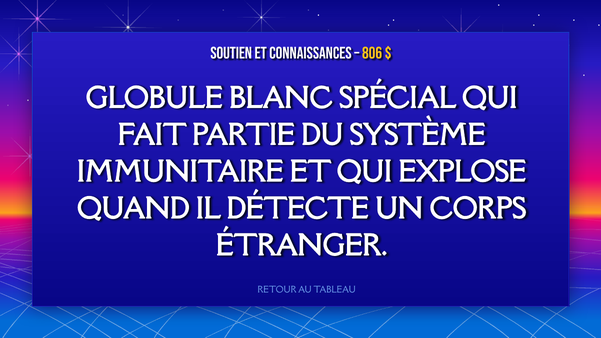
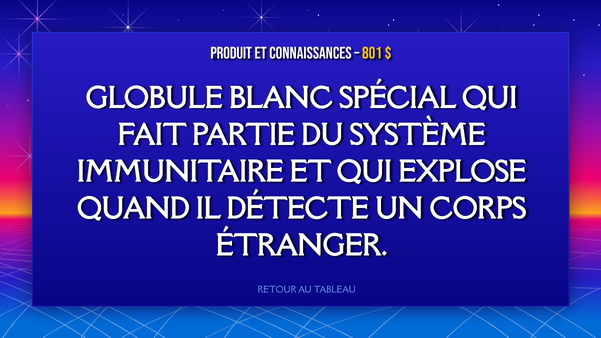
SOUTIEN: SOUTIEN -> PRODUIT
806: 806 -> 801
